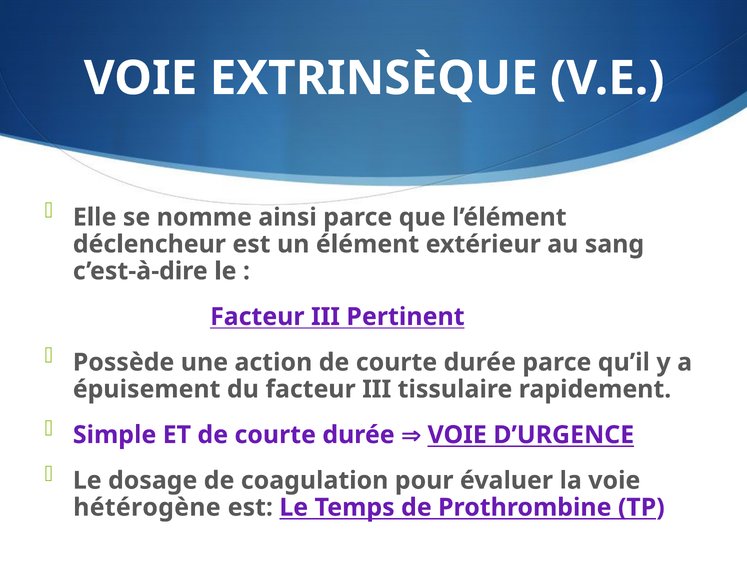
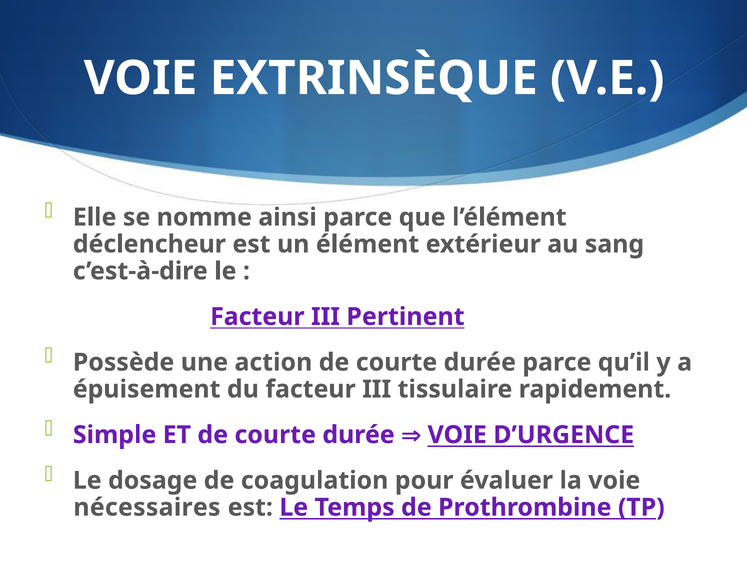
hétérogène: hétérogène -> nécessaires
